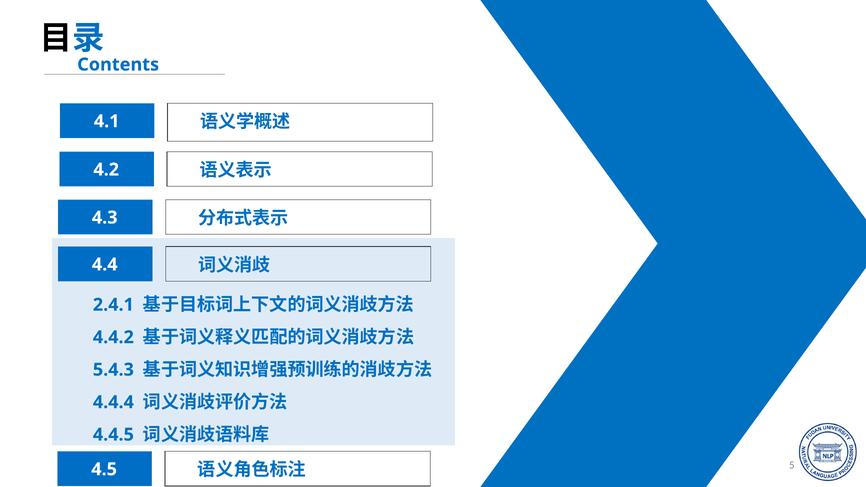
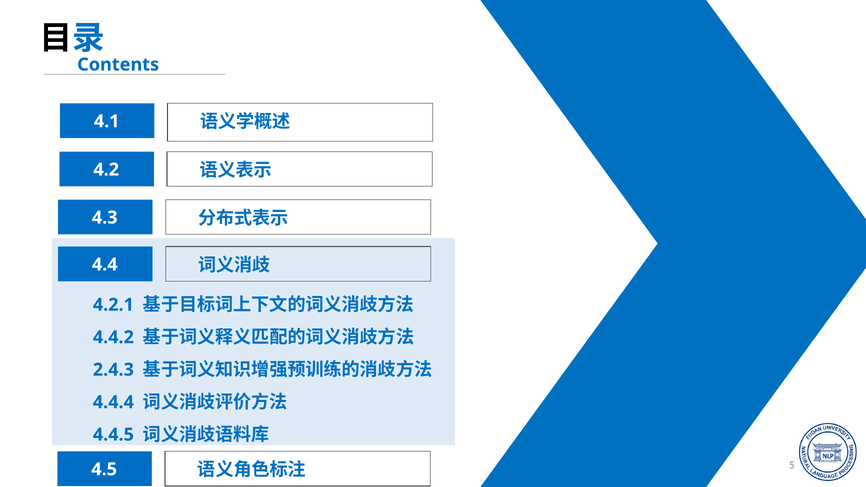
2.4.1: 2.4.1 -> 4.2.1
5.4.3: 5.4.3 -> 2.4.3
